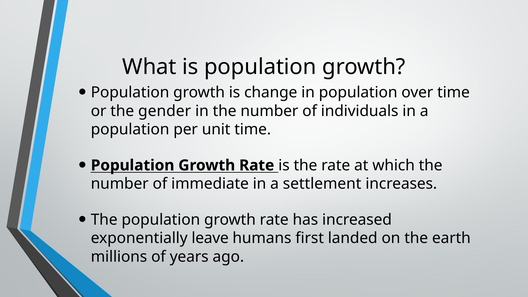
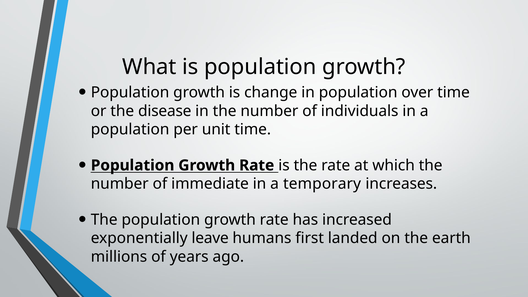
gender: gender -> disease
settlement: settlement -> temporary
